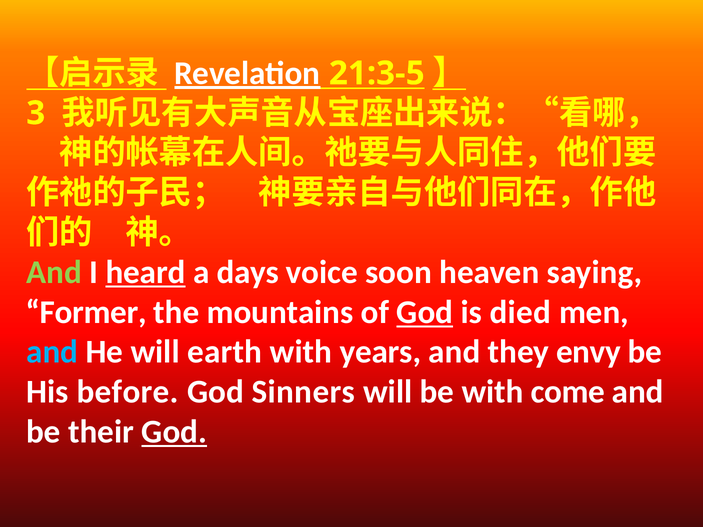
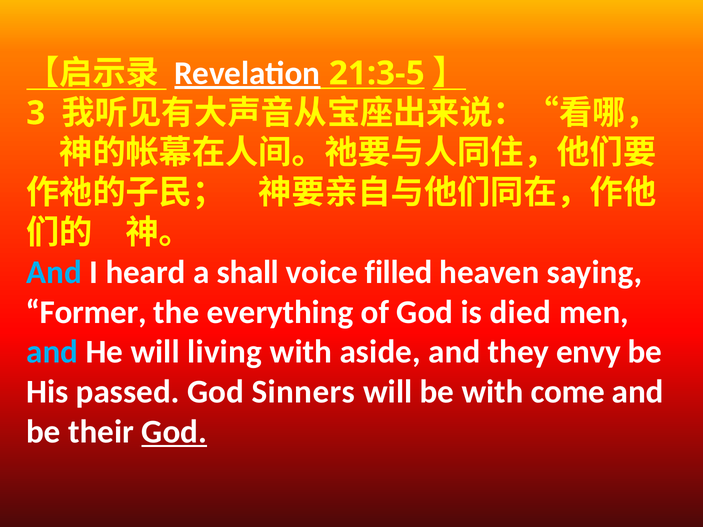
And at (54, 273) colour: light green -> light blue
heard underline: present -> none
days: days -> shall
soon: soon -> filled
mountains: mountains -> everything
God at (425, 312) underline: present -> none
earth: earth -> living
years: years -> aside
before: before -> passed
